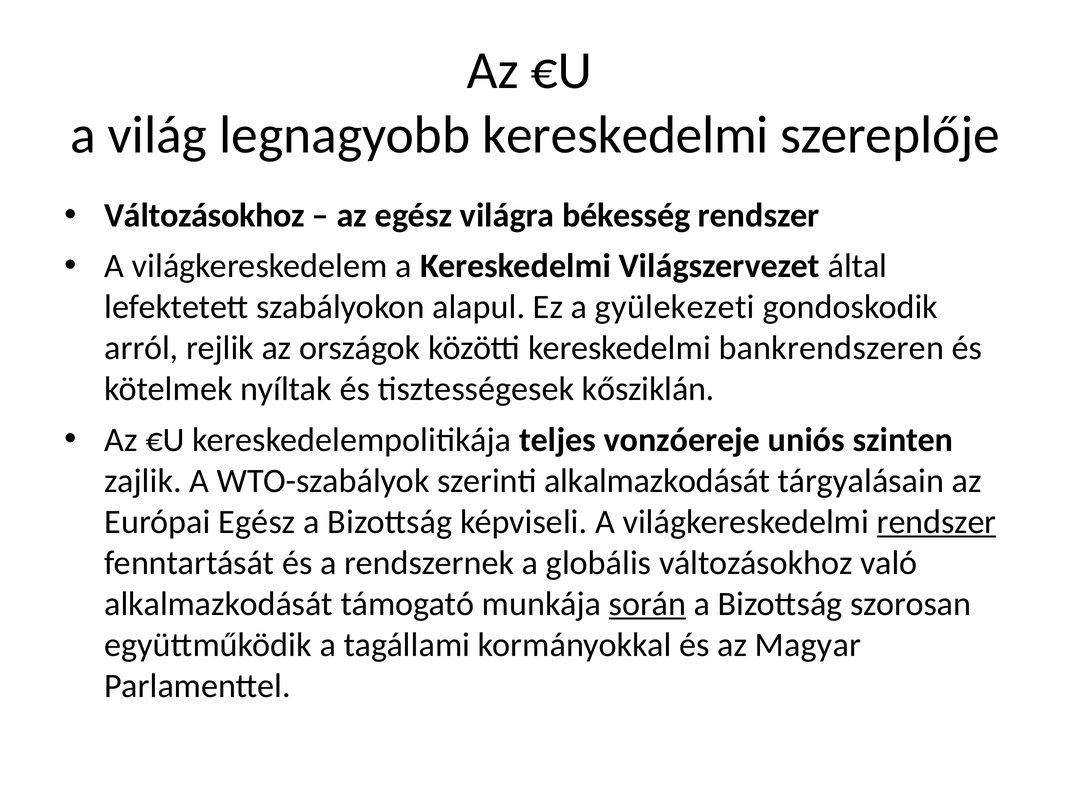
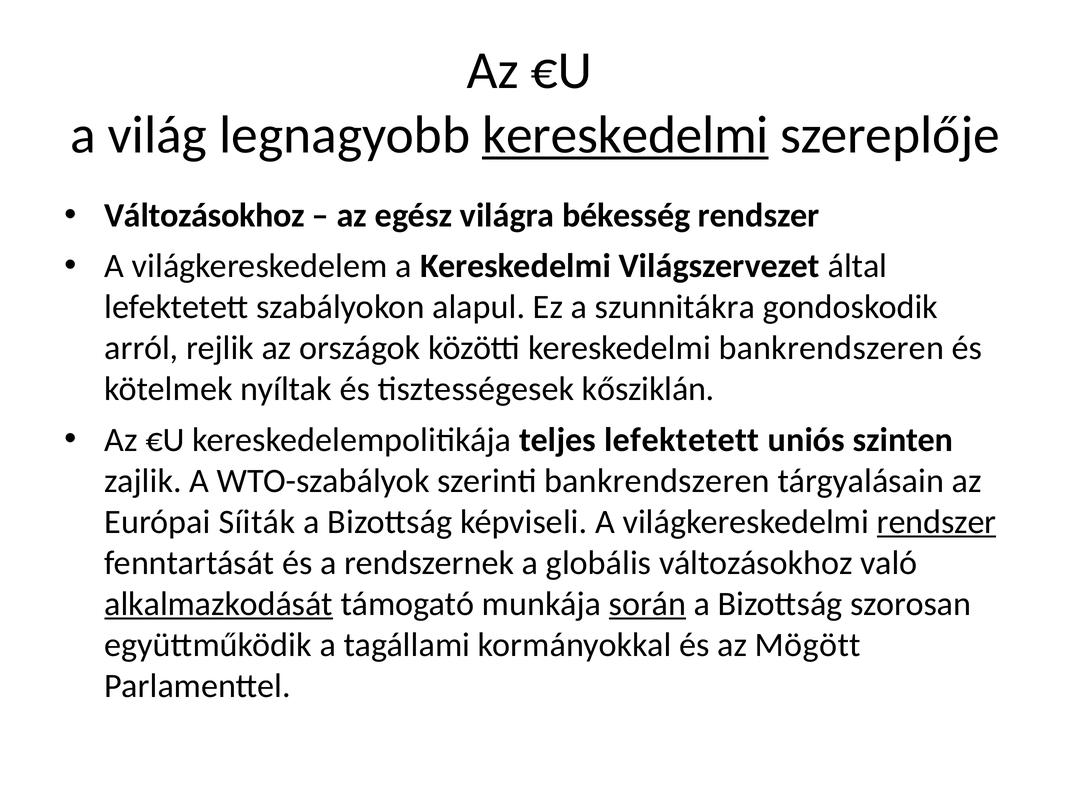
kereskedelmi at (625, 135) underline: none -> present
gyülekezeti: gyülekezeti -> szunnitákra
teljes vonzóereje: vonzóereje -> lefektetett
szerinti alkalmazkodását: alkalmazkodását -> bankrendszeren
Európai Egész: Egész -> Síiták
alkalmazkodását at (219, 604) underline: none -> present
Magyar: Magyar -> Mögött
